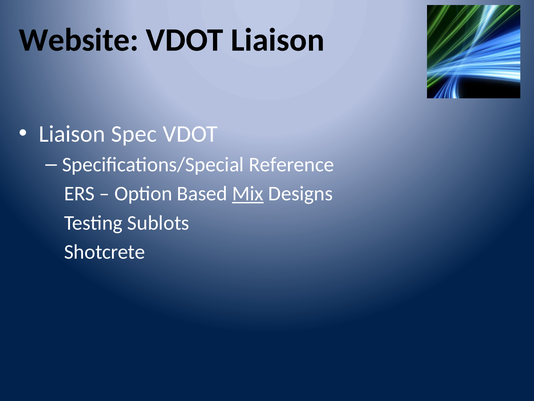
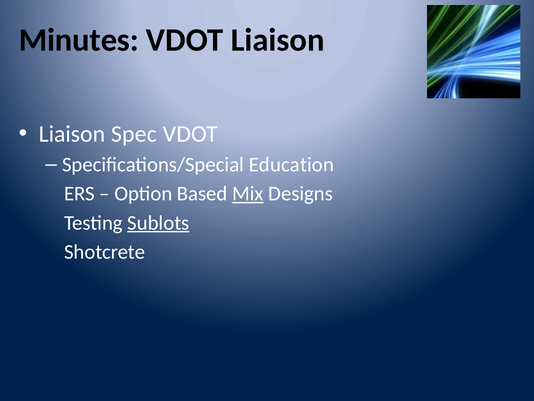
Website: Website -> Minutes
Reference: Reference -> Education
Sublots underline: none -> present
